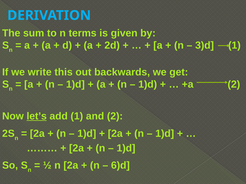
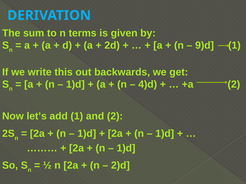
3)d: 3)d -> 9)d
1)d at (148, 85): 1)d -> 4)d
let’s underline: present -> none
6)d: 6)d -> 2)d
